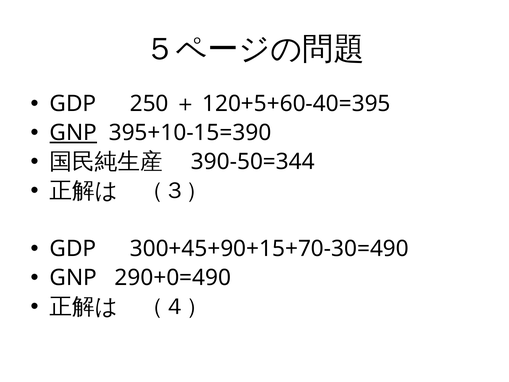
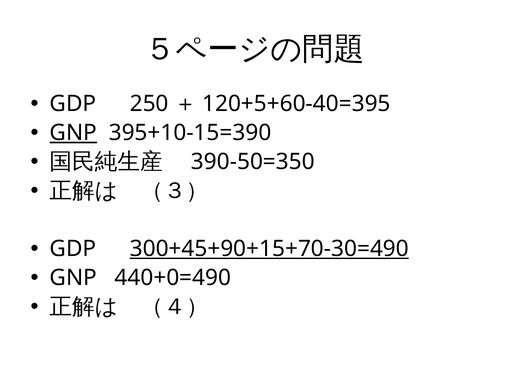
390-50=344: 390-50=344 -> 390-50=350
300+45+90+15+70-30=490 underline: none -> present
290+0=490: 290+0=490 -> 440+0=490
